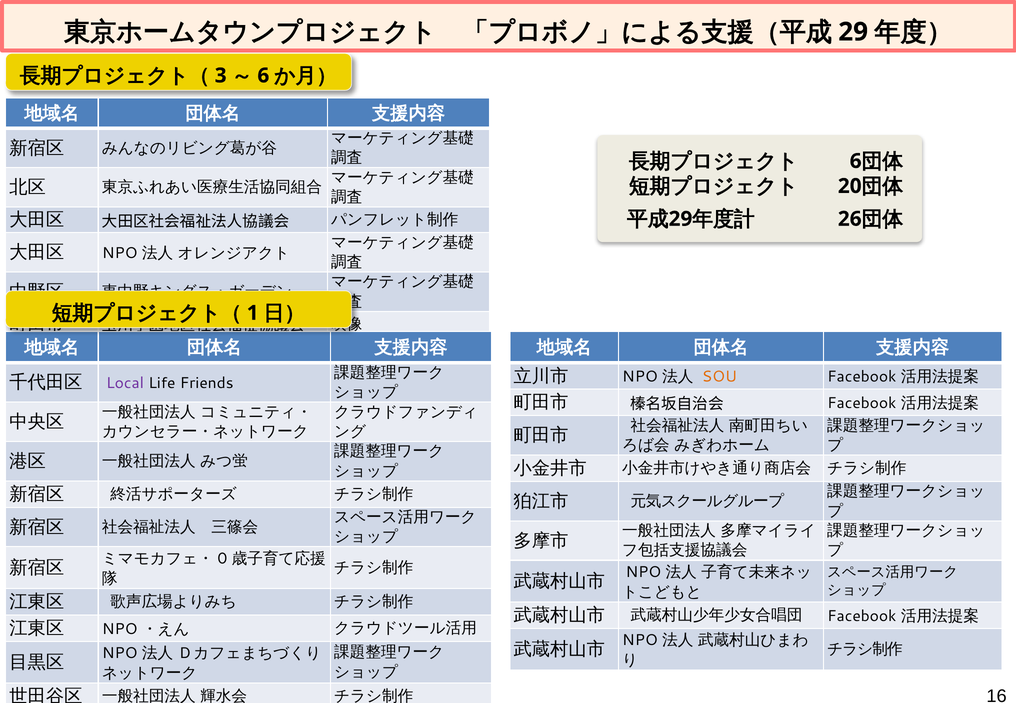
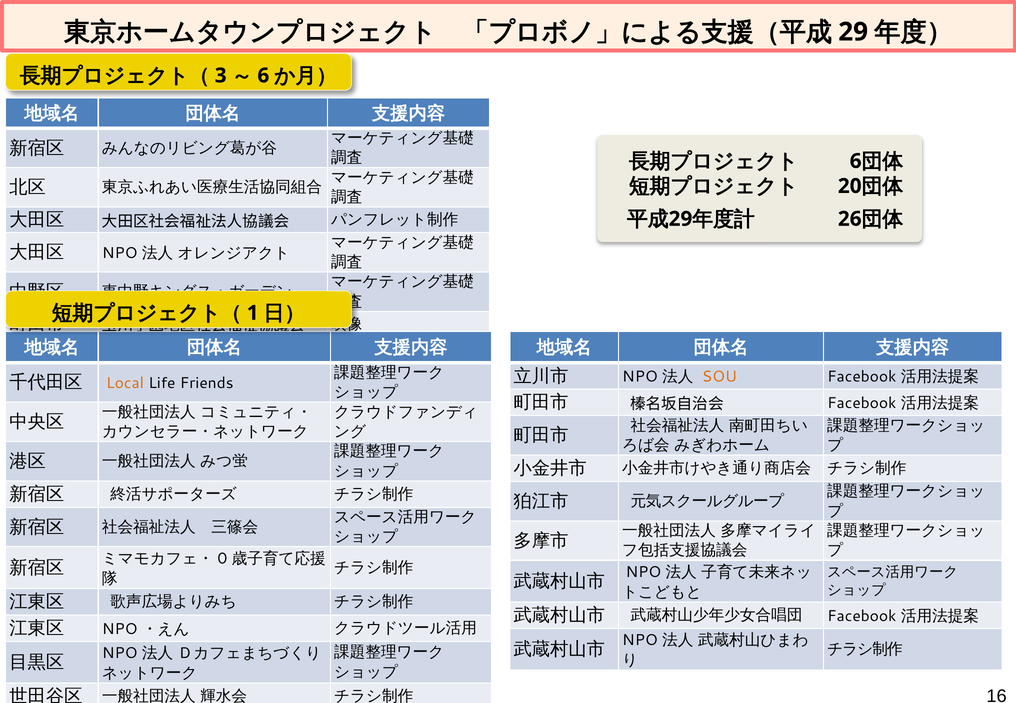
Local colour: purple -> orange
